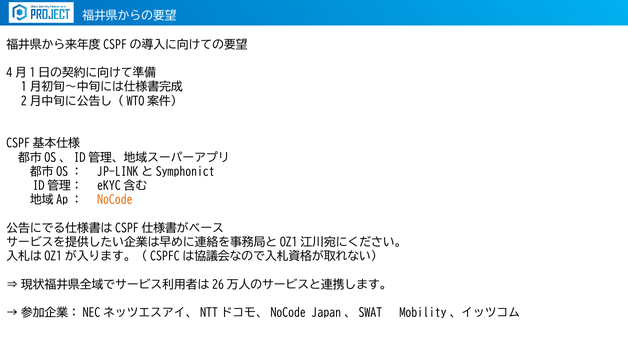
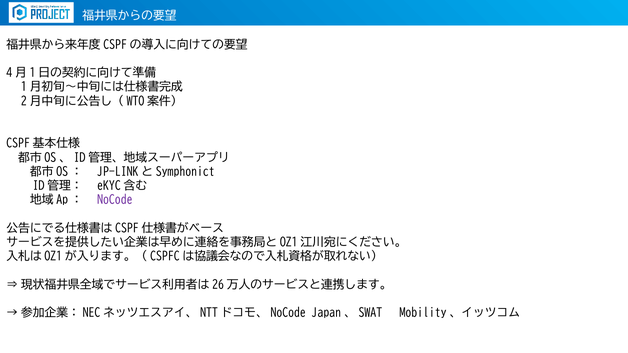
NoCode colour: orange -> purple
